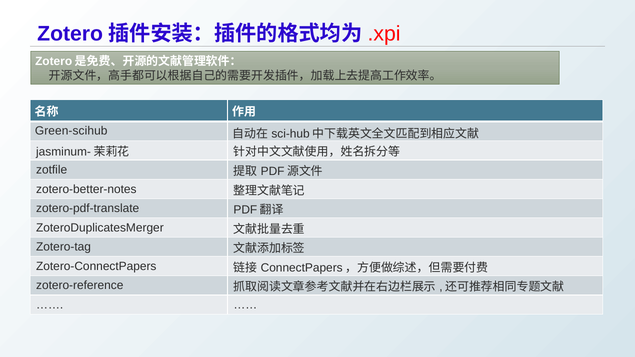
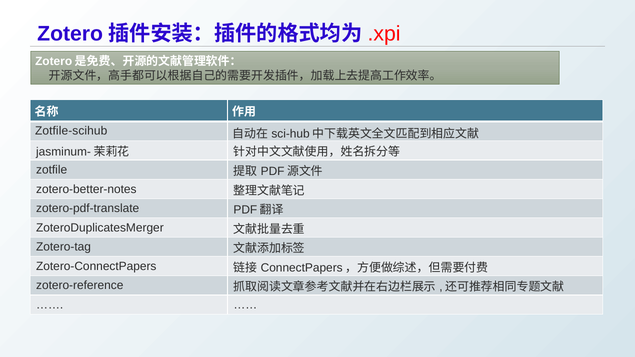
Green-scihub: Green-scihub -> Zotfile-scihub
